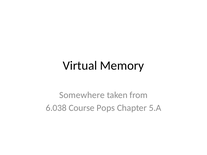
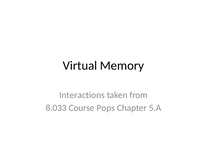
Somewhere: Somewhere -> Interactions
6.038: 6.038 -> 8.033
